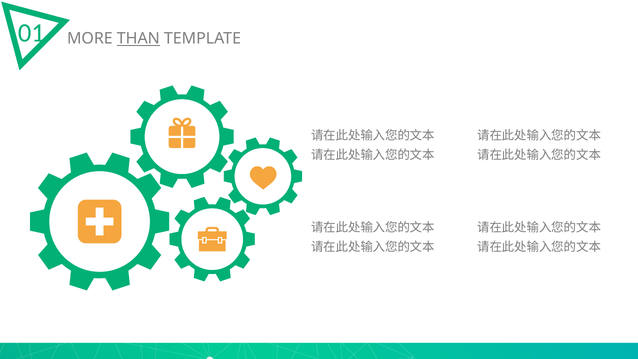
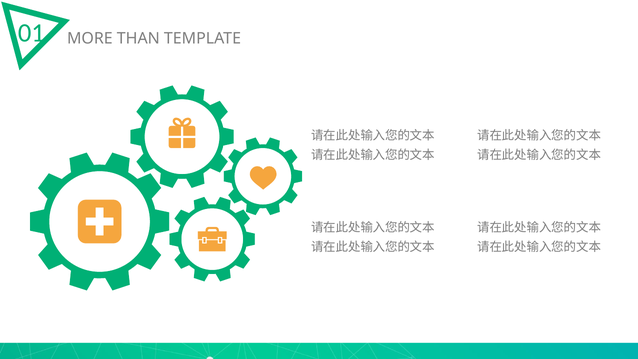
THAN underline: present -> none
